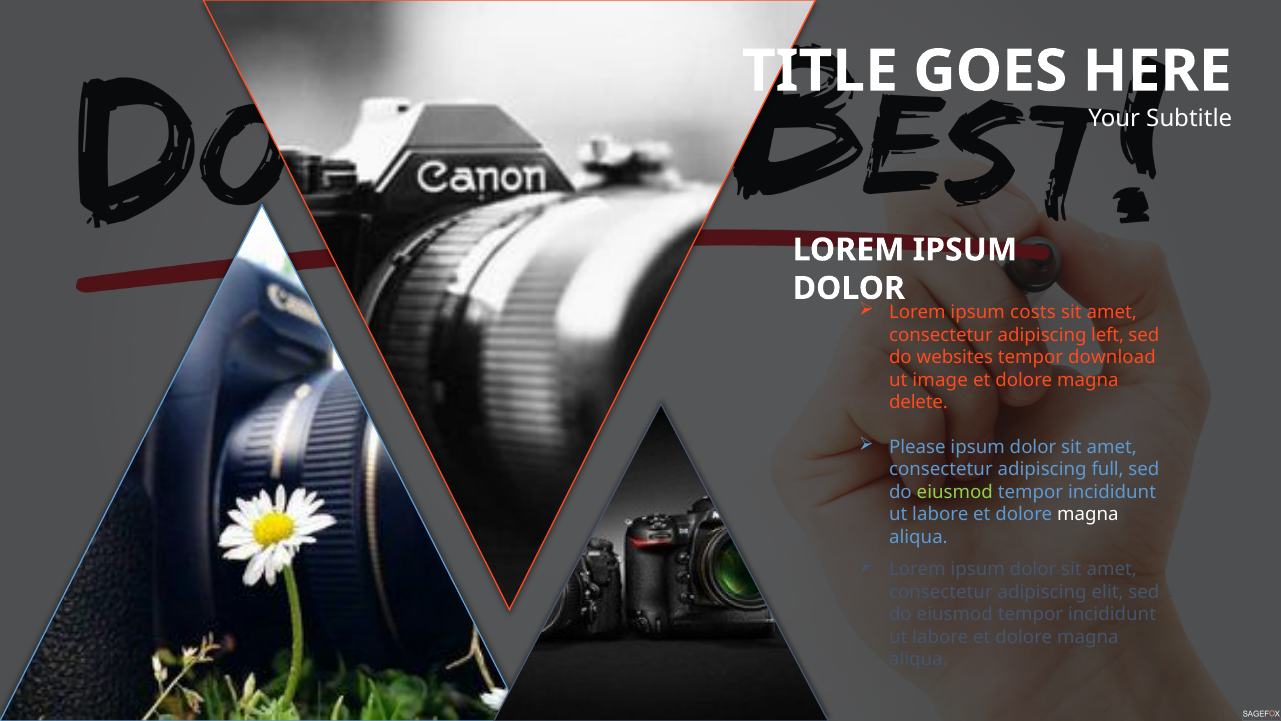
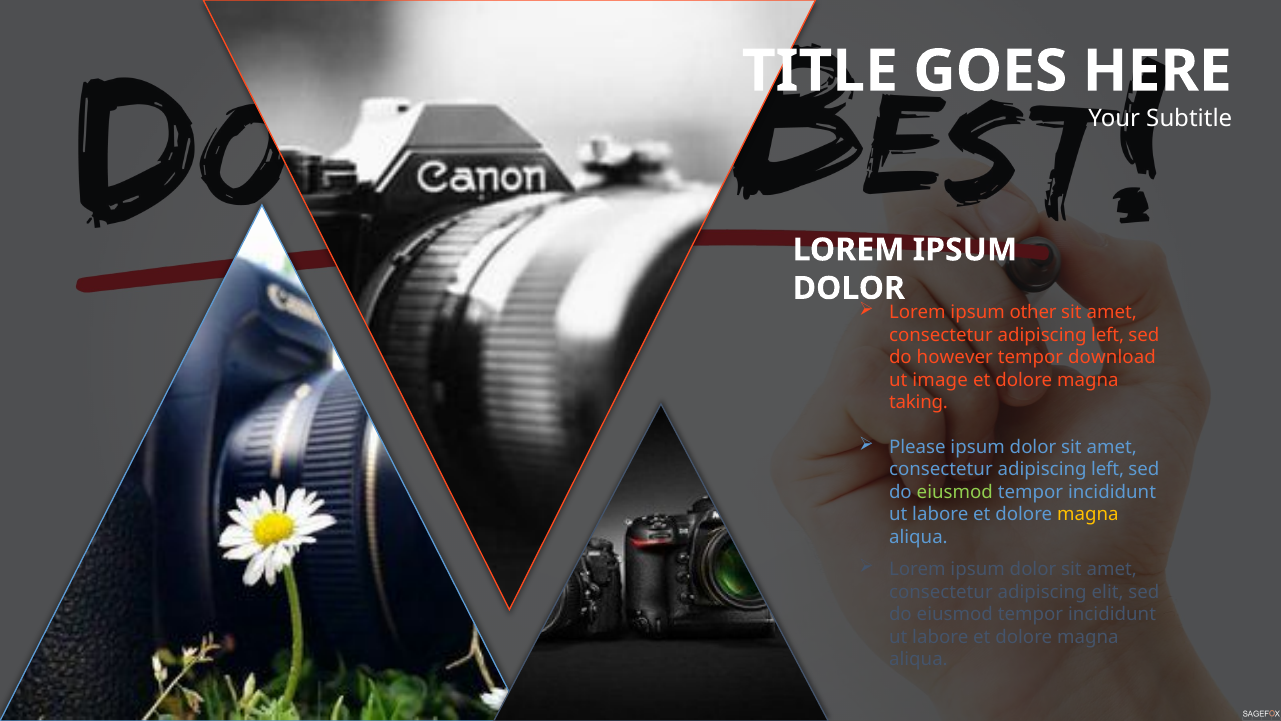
costs: costs -> other
websites: websites -> however
delete: delete -> taking
full at (1108, 469): full -> left
magna at (1088, 514) colour: white -> yellow
